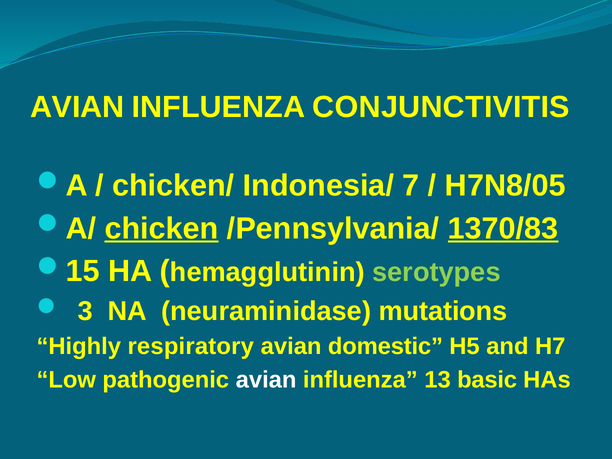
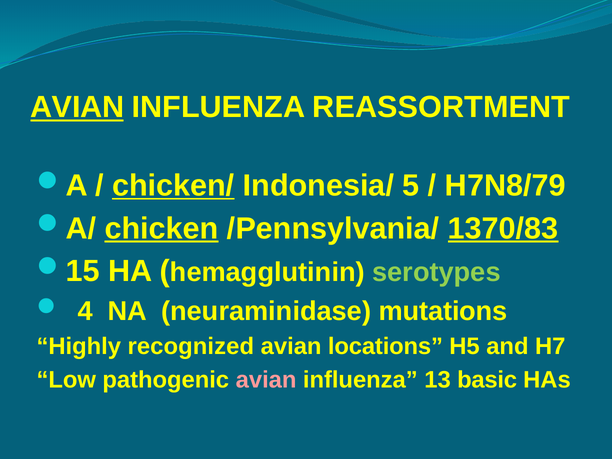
AVIAN at (77, 107) underline: none -> present
CONJUNCTIVITIS: CONJUNCTIVITIS -> REASSORTMENT
chicken/ underline: none -> present
7: 7 -> 5
H7N8/05: H7N8/05 -> H7N8/79
3: 3 -> 4
respiratory: respiratory -> recognized
domestic: domestic -> locations
avian at (266, 380) colour: white -> pink
